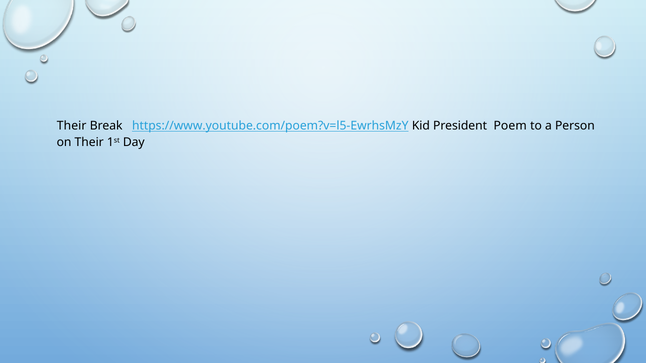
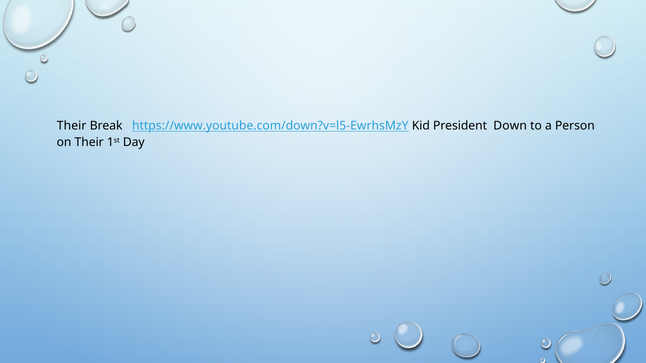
https://www.youtube.com/poem?v=l5-EwrhsMzY: https://www.youtube.com/poem?v=l5-EwrhsMzY -> https://www.youtube.com/down?v=l5-EwrhsMzY
Poem: Poem -> Down
